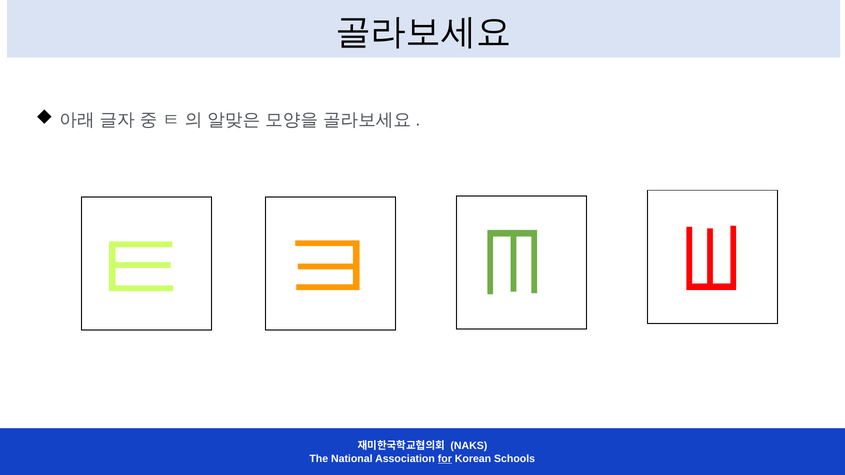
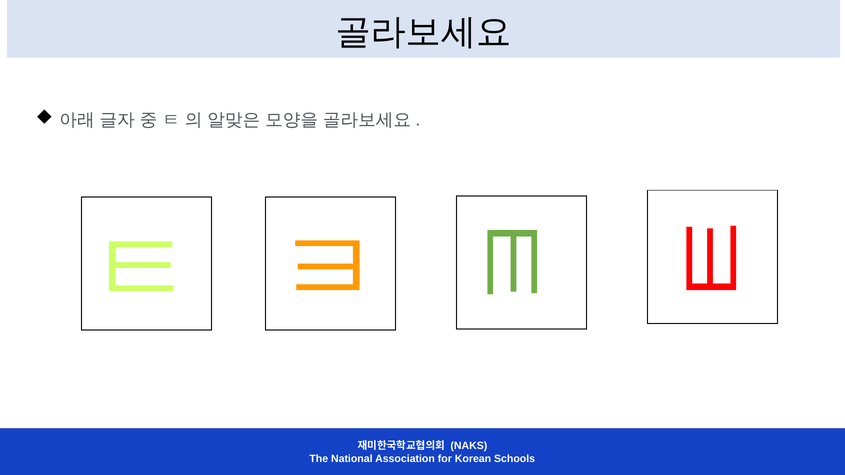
for underline: present -> none
